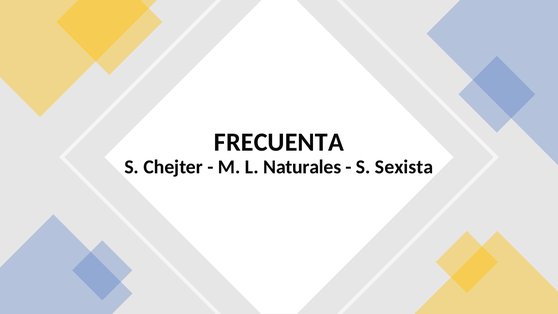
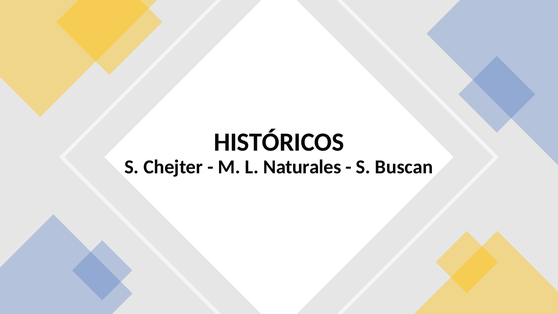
FRECUENTA: FRECUENTA -> HISTÓRICOS
Sexista: Sexista -> Buscan
